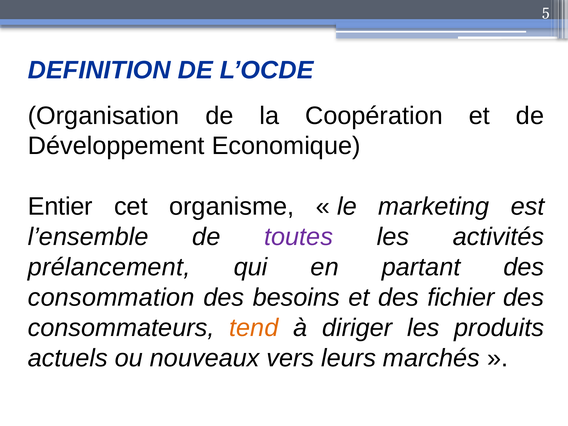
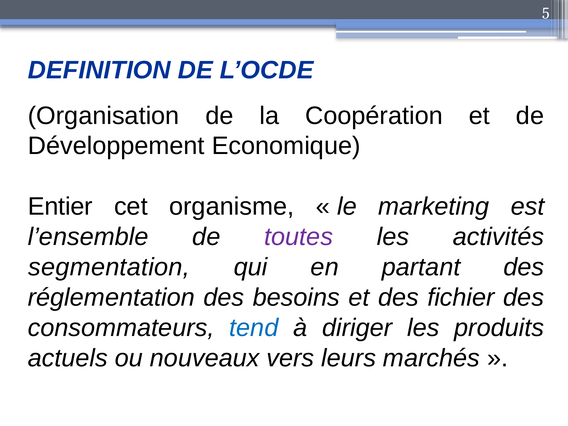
prélancement: prélancement -> segmentation
consommation: consommation -> réglementation
tend colour: orange -> blue
